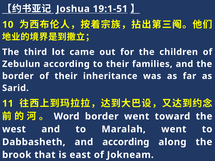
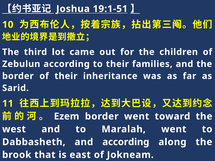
Word: Word -> Ezem
